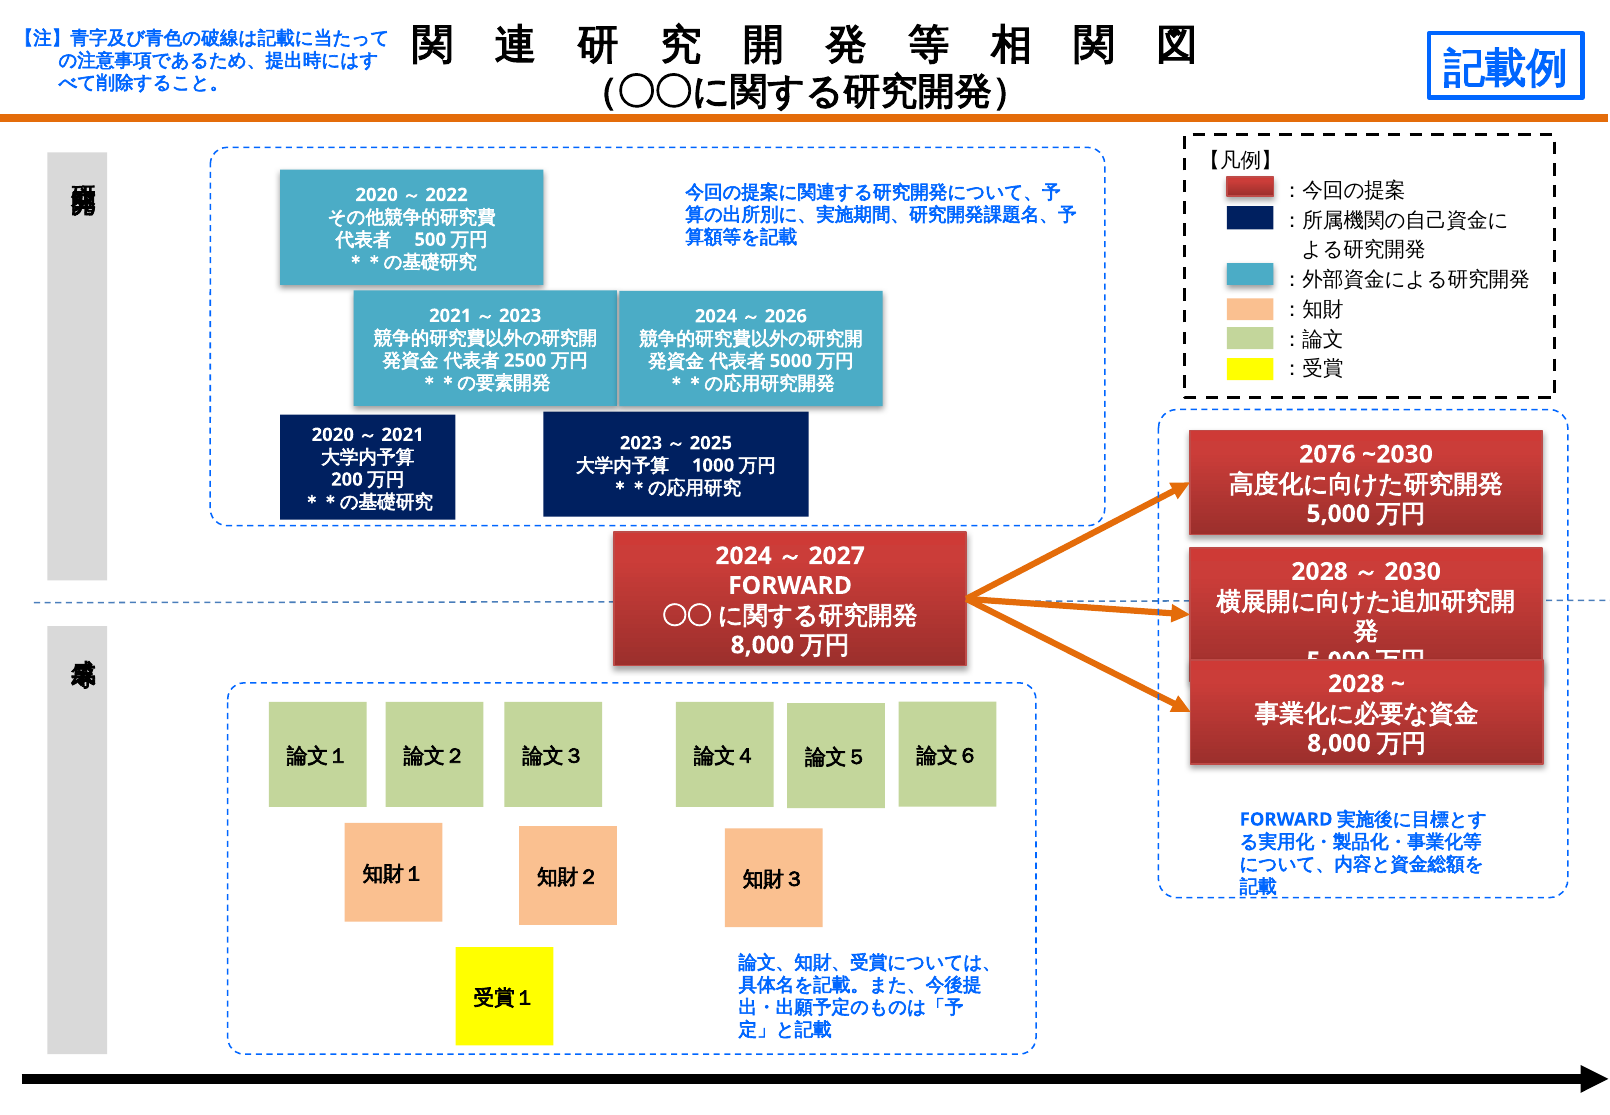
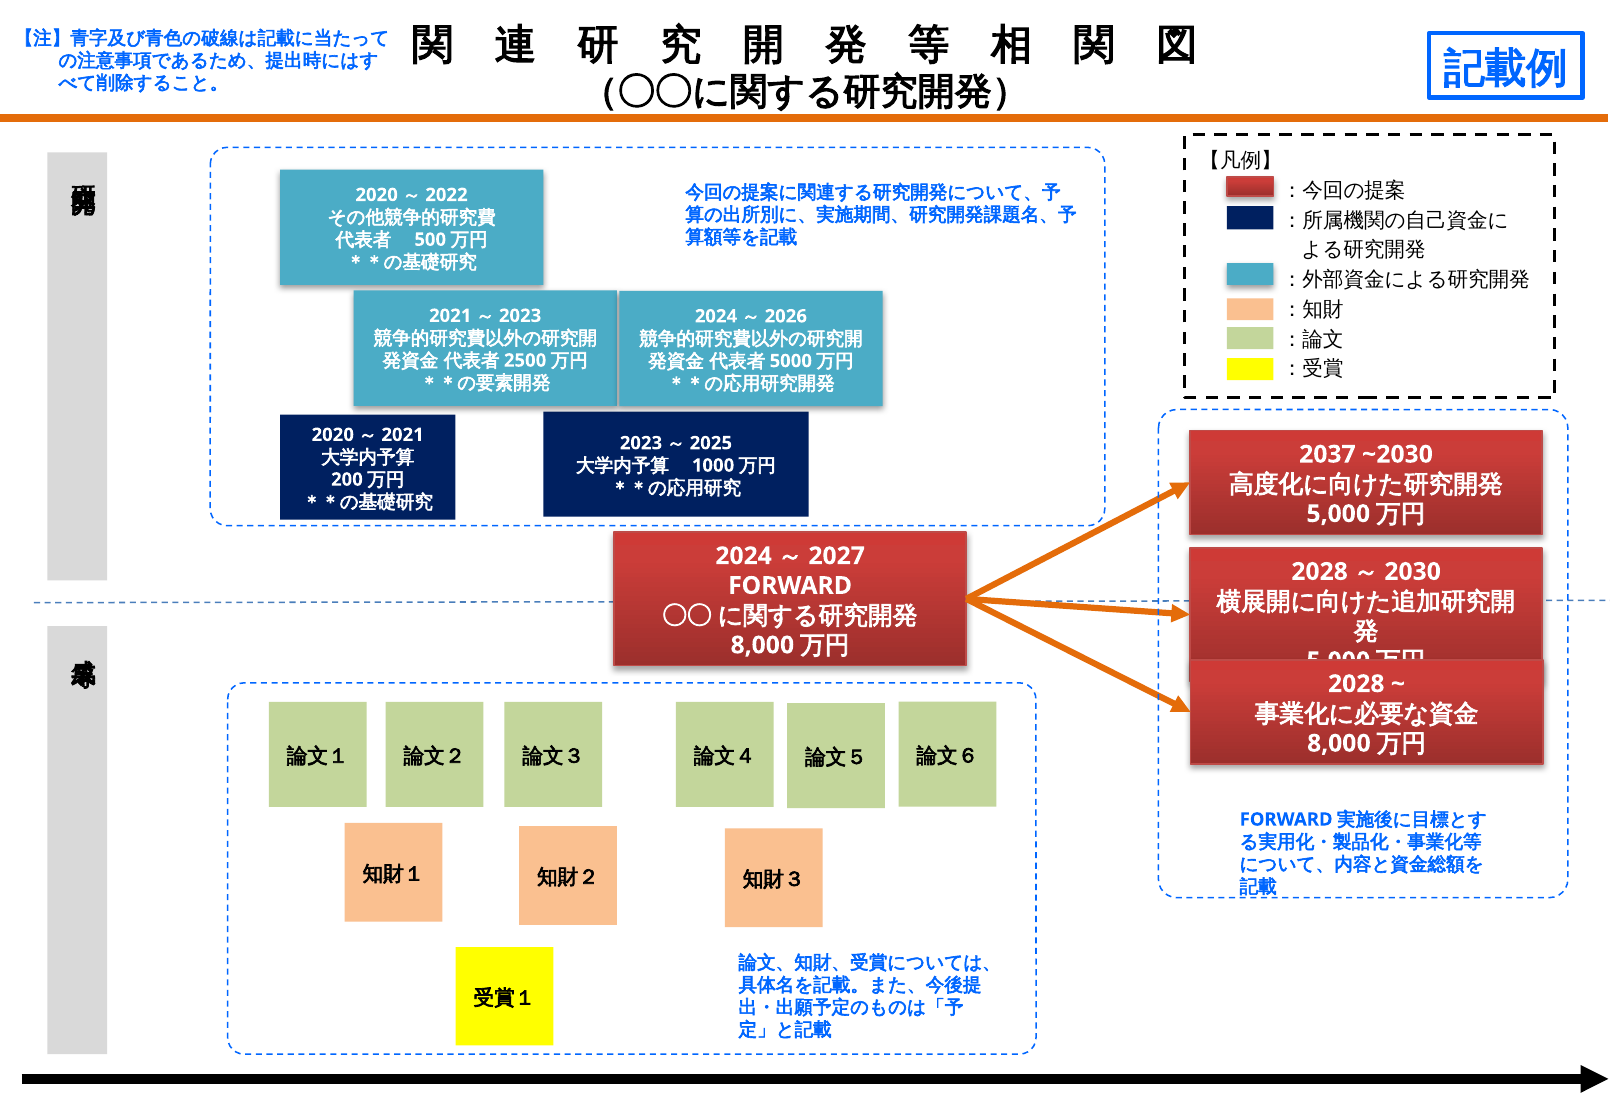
2076: 2076 -> 2037
